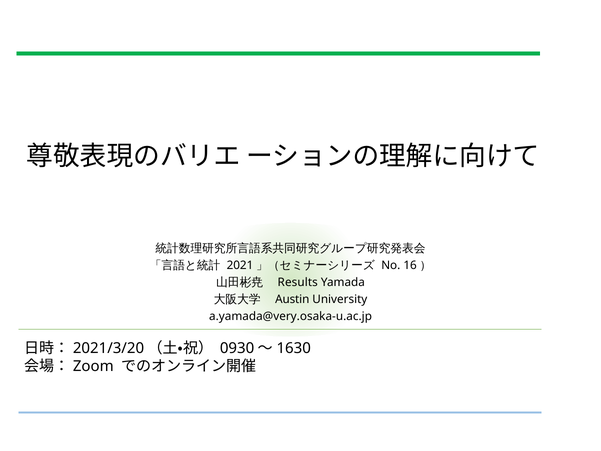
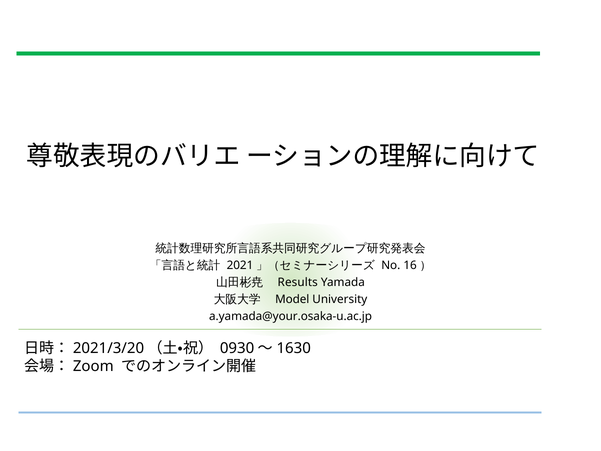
Austin: Austin -> Model
a.yamada@very.osaka-u.ac.jp: a.yamada@very.osaka-u.ac.jp -> a.yamada@your.osaka-u.ac.jp
